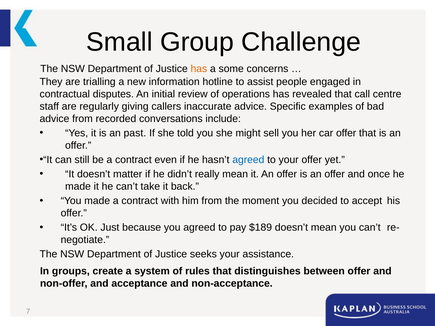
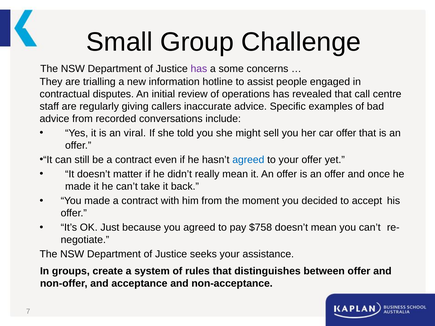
has at (199, 69) colour: orange -> purple
past: past -> viral
$189: $189 -> $758
